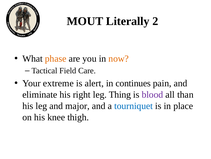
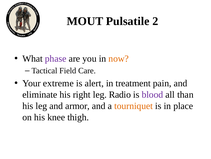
Literally: Literally -> Pulsatile
phase colour: orange -> purple
continues: continues -> treatment
Thing: Thing -> Radio
major: major -> armor
tourniquet colour: blue -> orange
